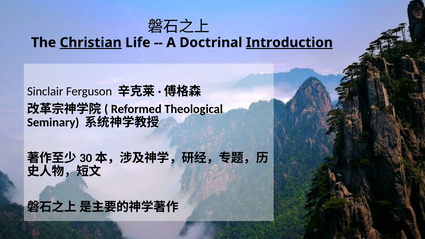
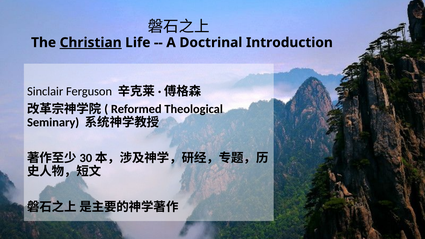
Introduction underline: present -> none
